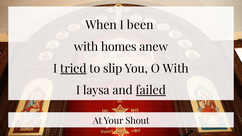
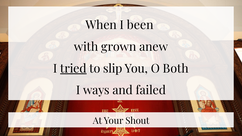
homes: homes -> grown
O With: With -> Both
laysa: laysa -> ways
failed underline: present -> none
